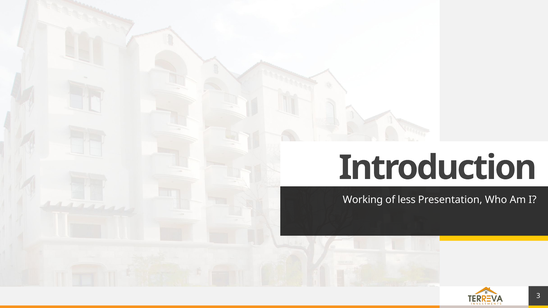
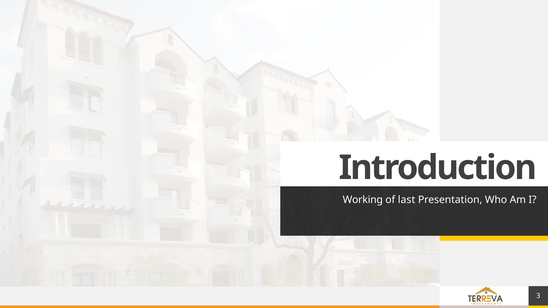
less: less -> last
